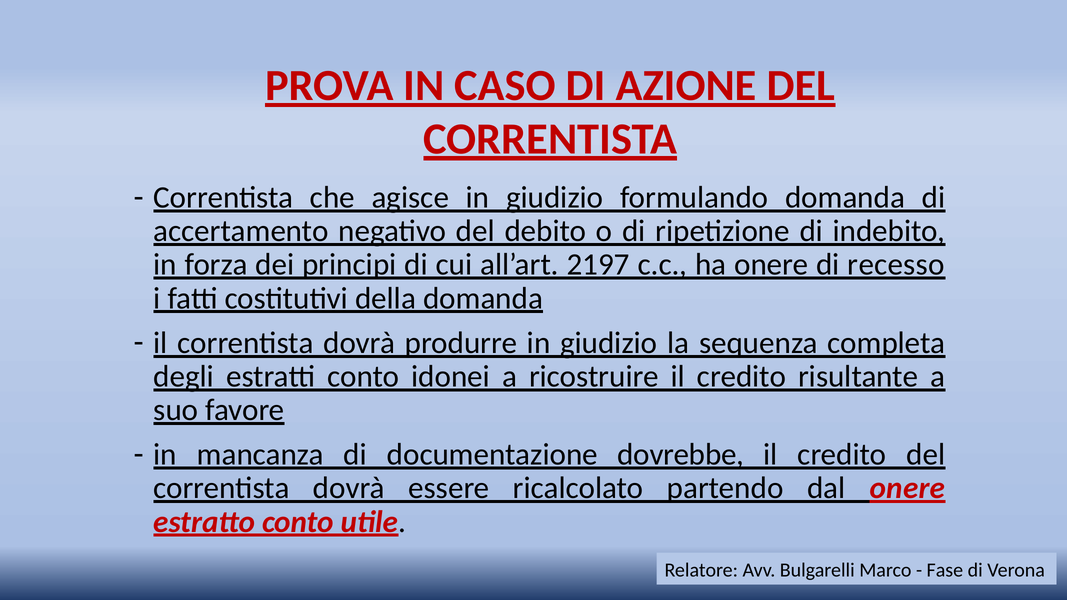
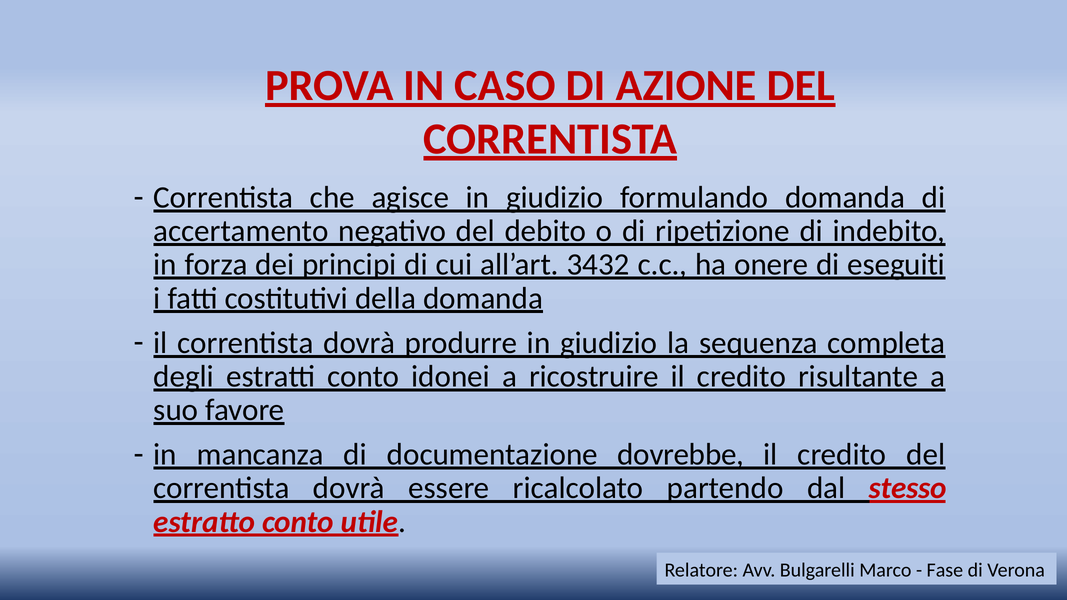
2197: 2197 -> 3432
recesso: recesso -> eseguiti
dal onere: onere -> stesso
